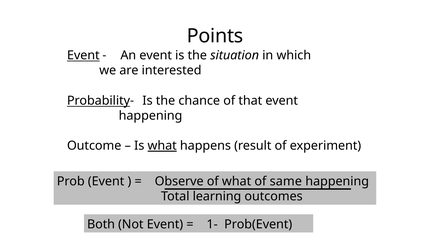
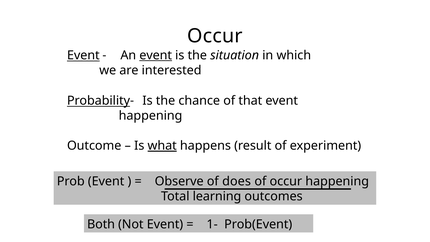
Points at (215, 36): Points -> Occur
event at (156, 55) underline: none -> present
of what: what -> does
of same: same -> occur
